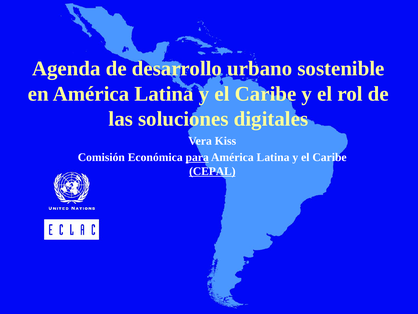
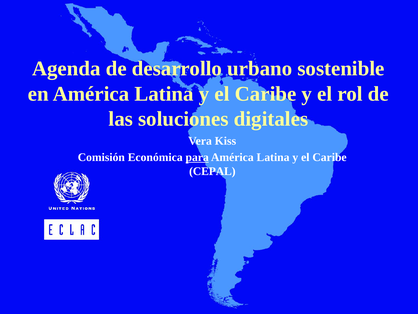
CEPAL underline: present -> none
